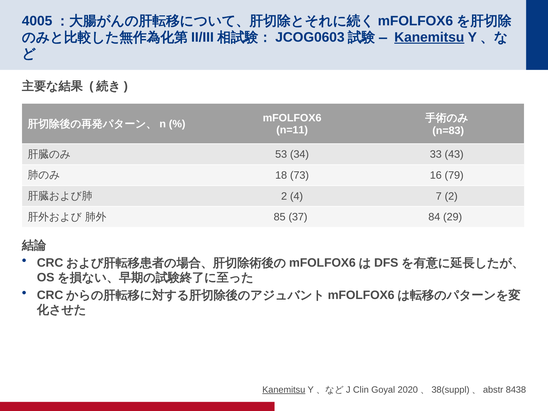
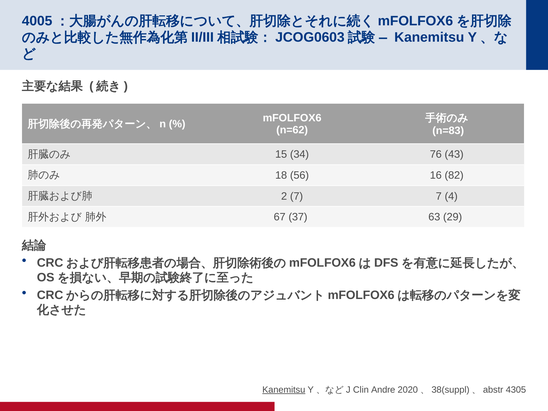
Kanemitsu at (429, 37) underline: present -> none
n=11: n=11 -> n=62
53: 53 -> 15
33: 33 -> 76
73: 73 -> 56
79: 79 -> 82
2 4: 4 -> 7
7 2: 2 -> 4
85: 85 -> 67
84: 84 -> 63
Goyal: Goyal -> Andre
8438: 8438 -> 4305
